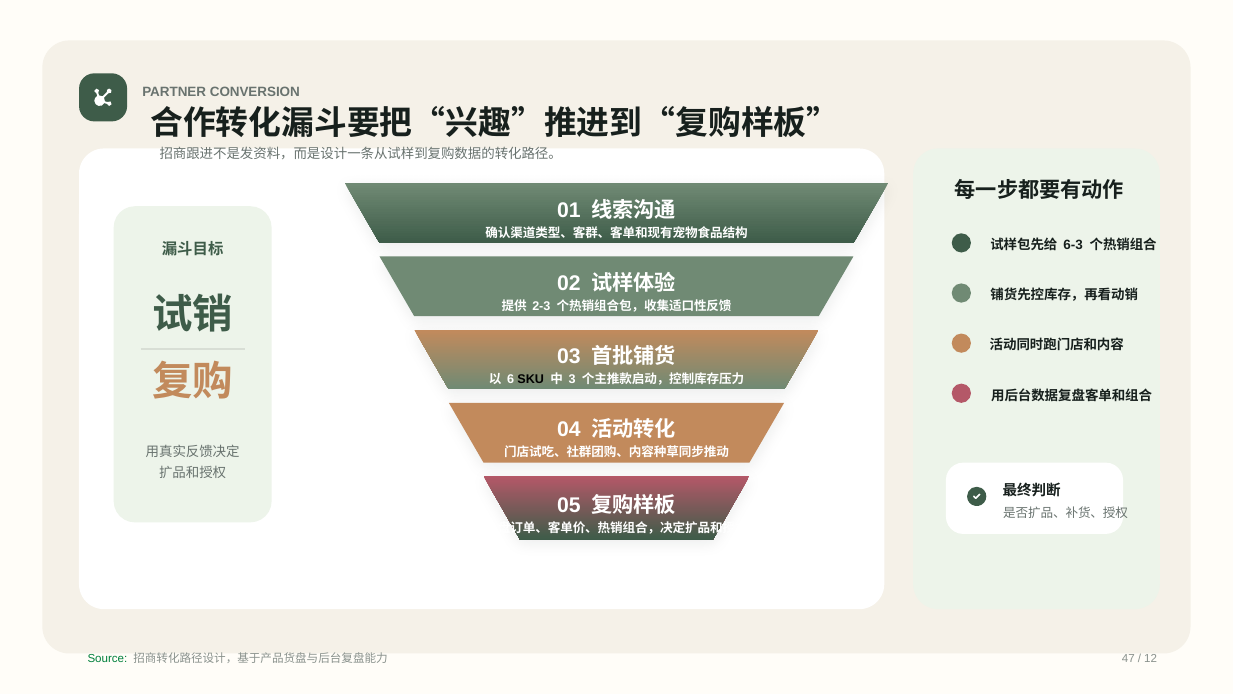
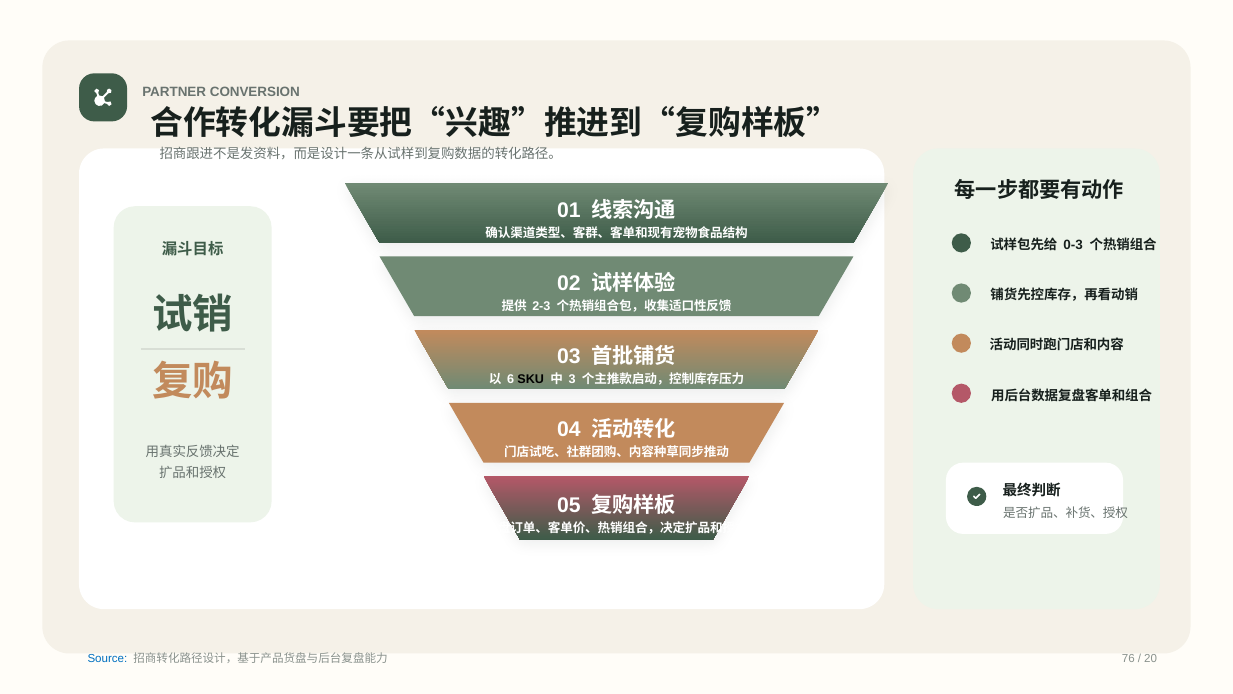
6-3: 6-3 -> 0-3
Source colour: green -> blue
47: 47 -> 76
12: 12 -> 20
